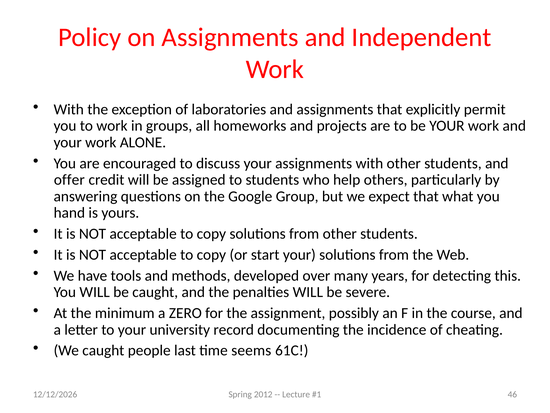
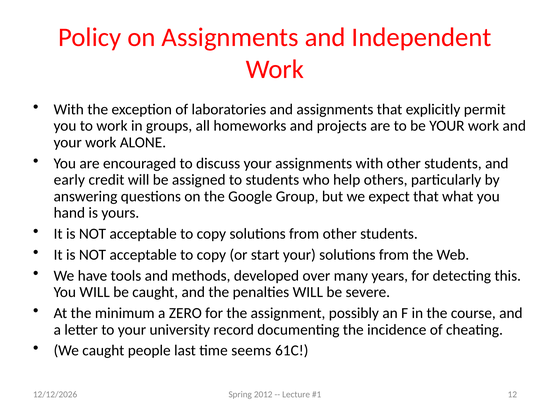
offer: offer -> early
46: 46 -> 12
